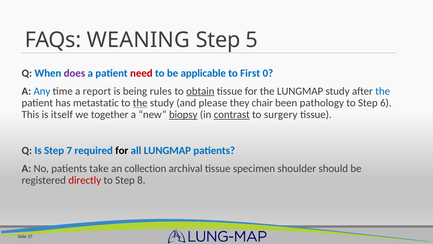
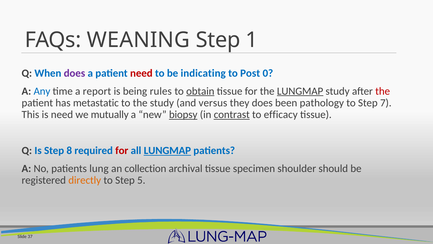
5: 5 -> 1
applicable: applicable -> indicating
First: First -> Post
LUNGMAP at (300, 91) underline: none -> present
the at (383, 91) colour: blue -> red
the at (140, 103) underline: present -> none
please: please -> versus
they chair: chair -> does
6: 6 -> 7
is itself: itself -> need
together: together -> mutually
surgery: surgery -> efficacy
7: 7 -> 8
for at (122, 150) colour: black -> red
LUNGMAP at (167, 150) underline: none -> present
take: take -> lung
directly colour: red -> orange
8: 8 -> 5
